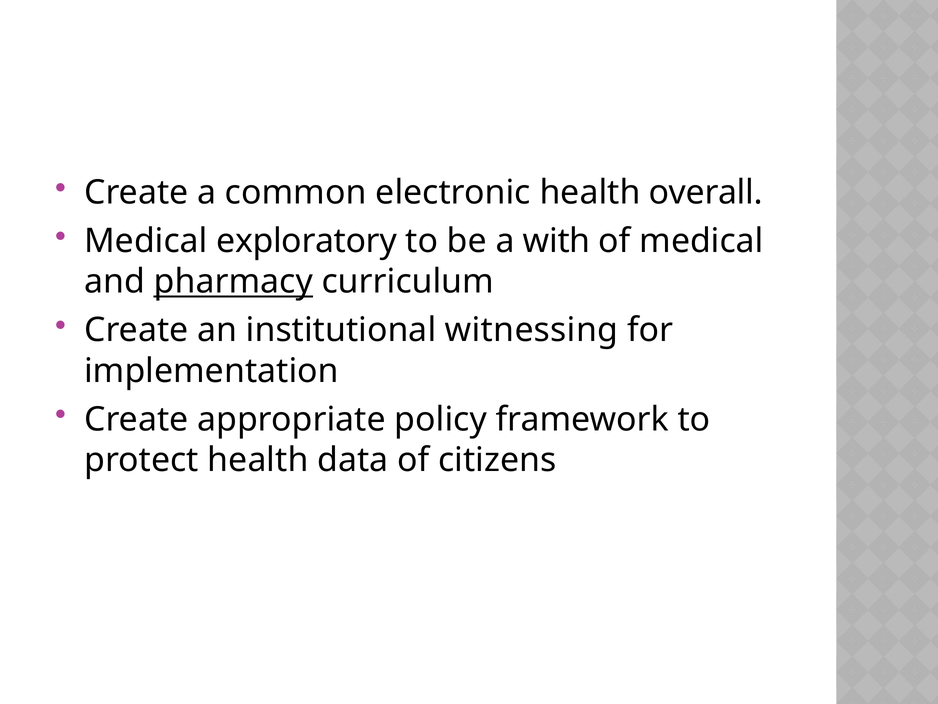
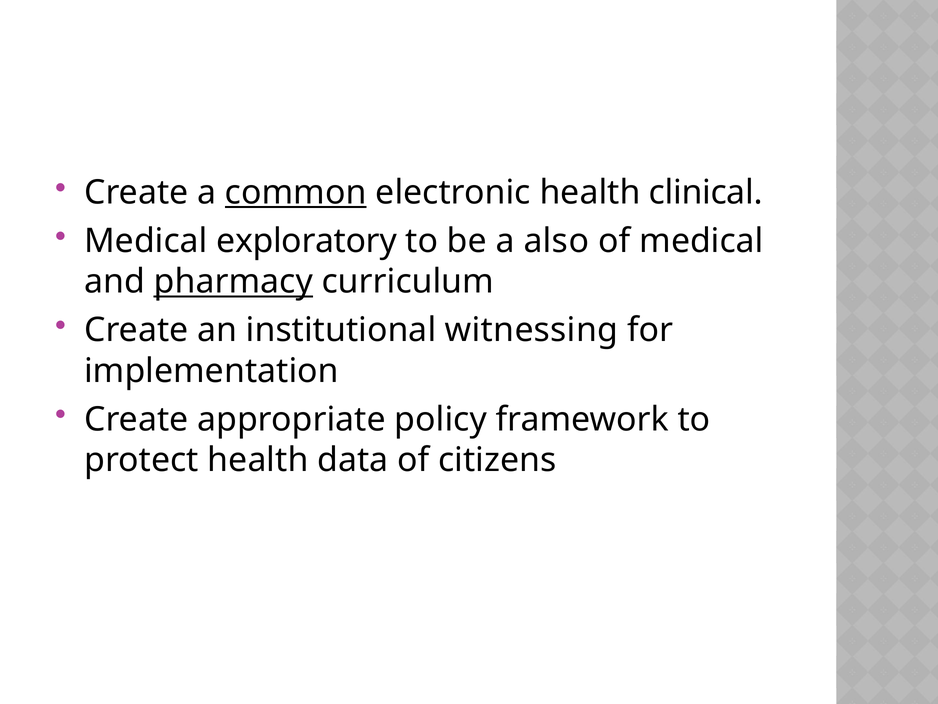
common underline: none -> present
overall: overall -> clinical
with: with -> also
